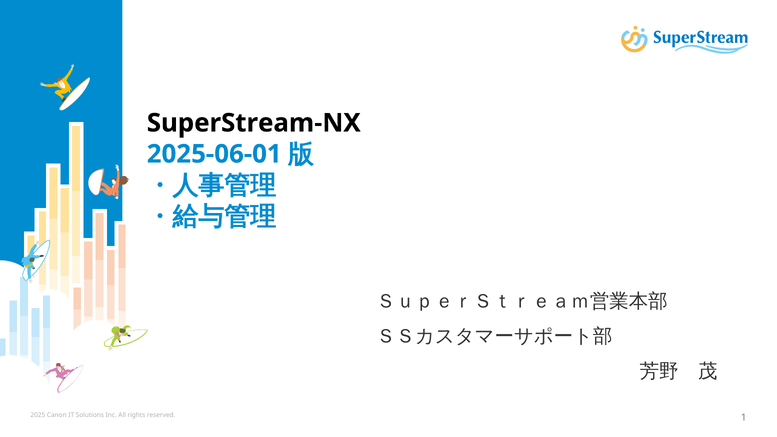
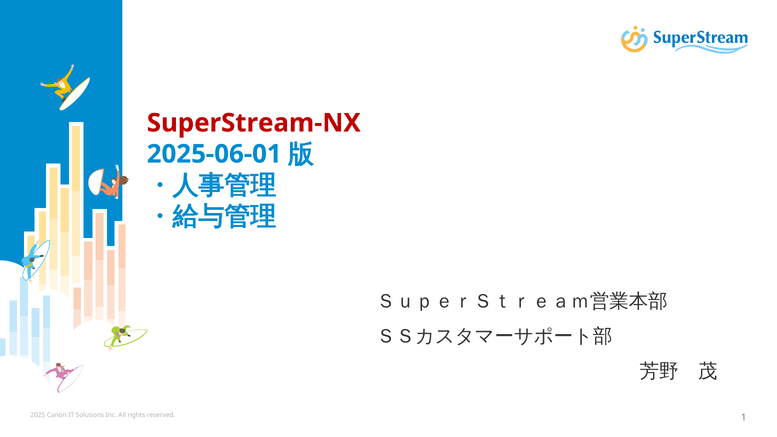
SuperStream-NX colour: black -> red
